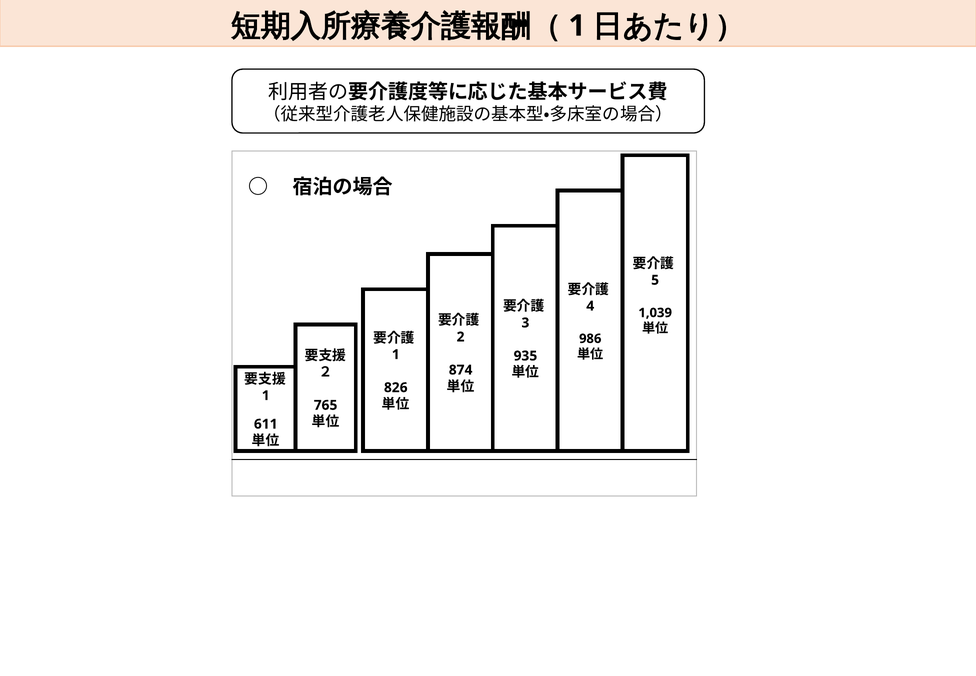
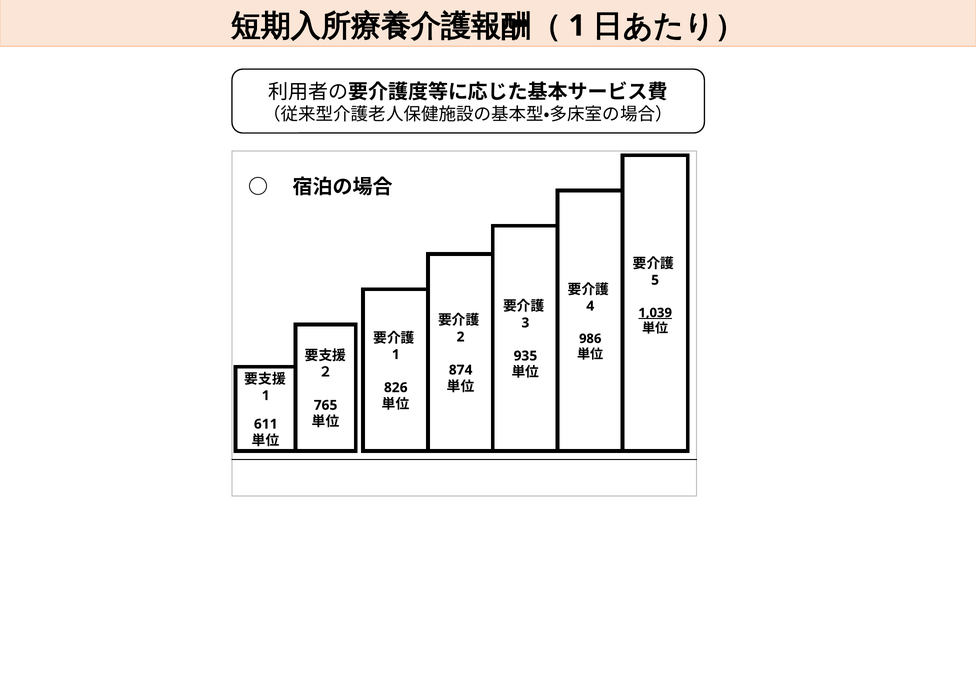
1,039 underline: none -> present
